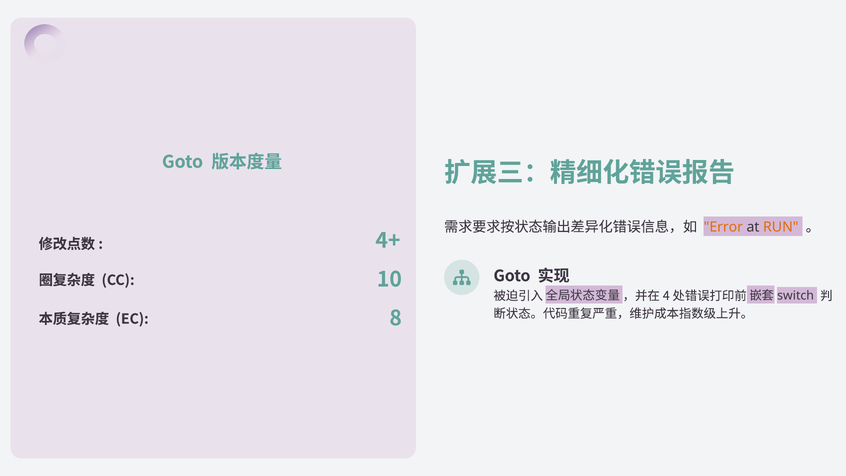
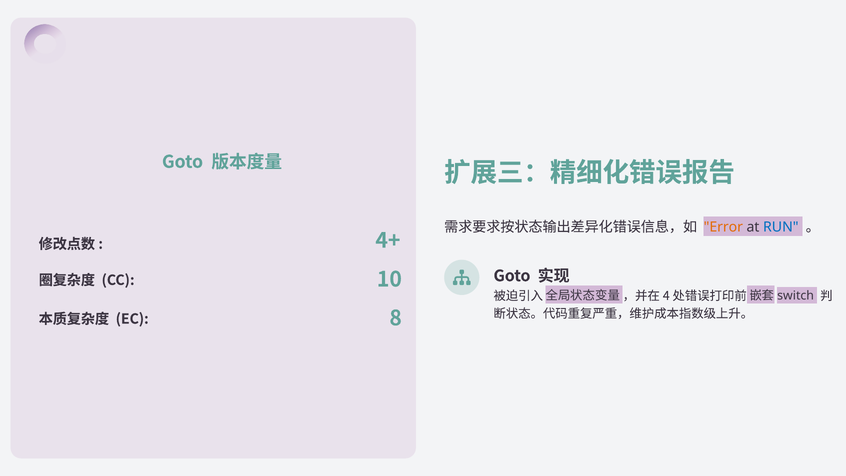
RUN colour: orange -> blue
